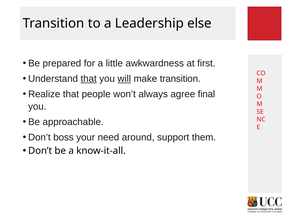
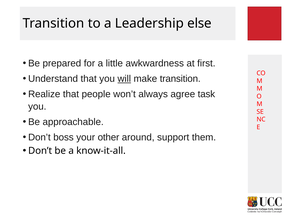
that at (89, 79) underline: present -> none
final: final -> task
need: need -> other
